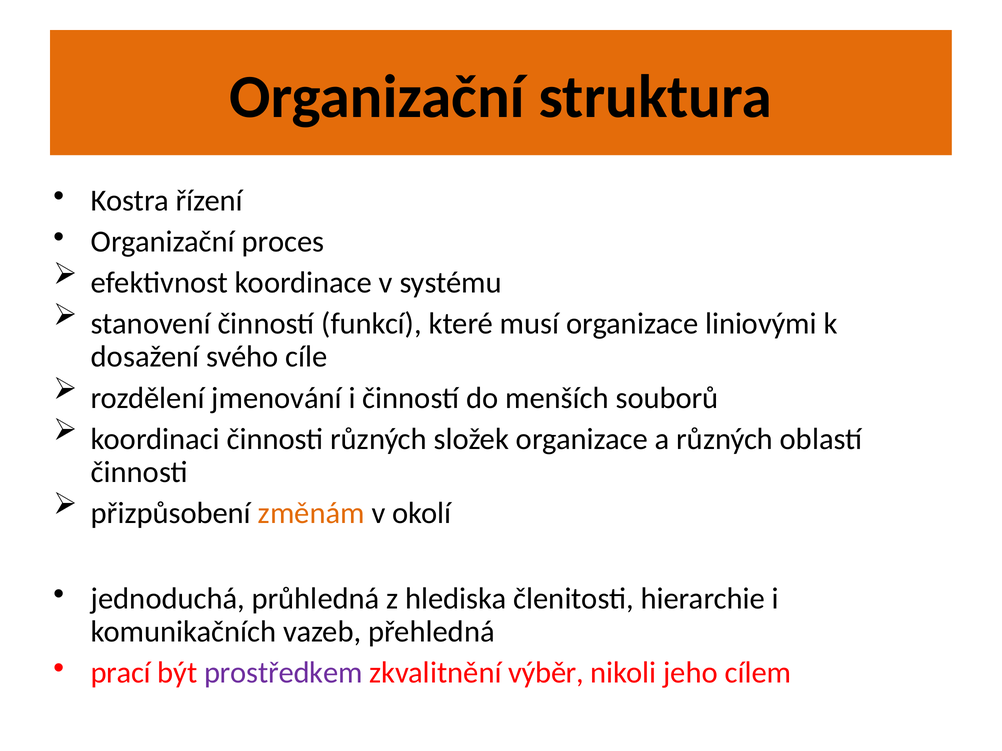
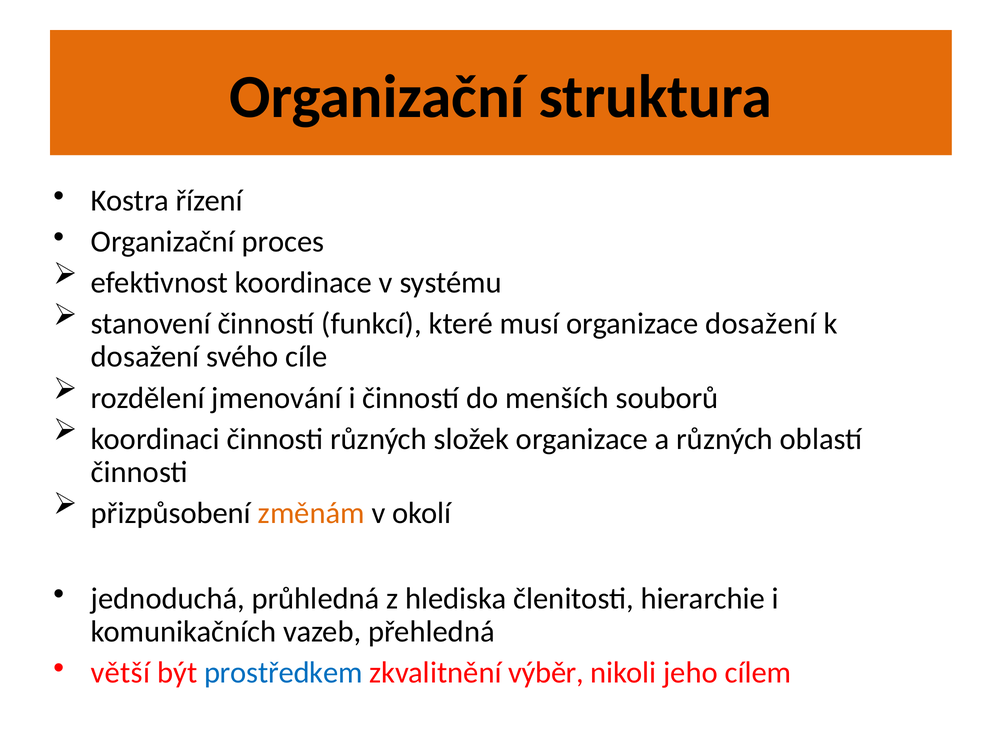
organizace liniovými: liniovými -> dosažení
prací: prací -> větší
prostředkem colour: purple -> blue
